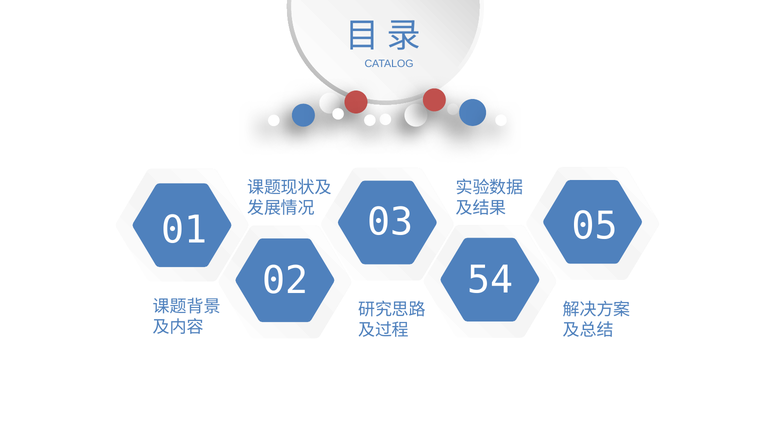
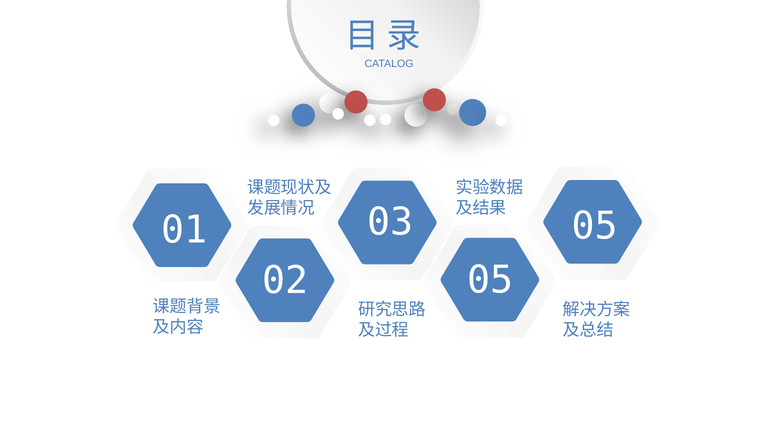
02 54: 54 -> 05
